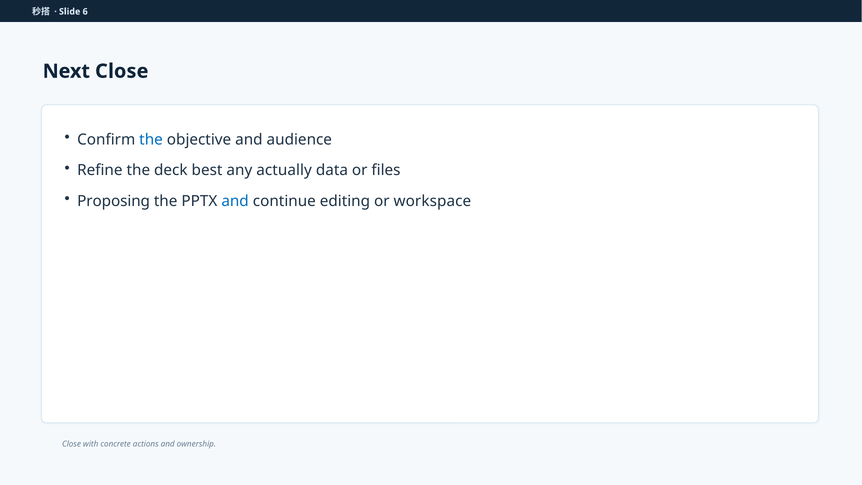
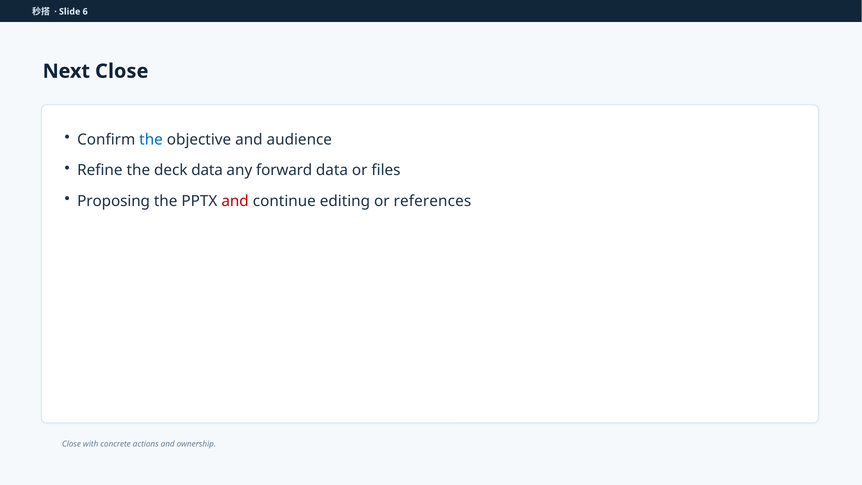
deck best: best -> data
actually: actually -> forward
and at (235, 201) colour: blue -> red
workspace: workspace -> references
